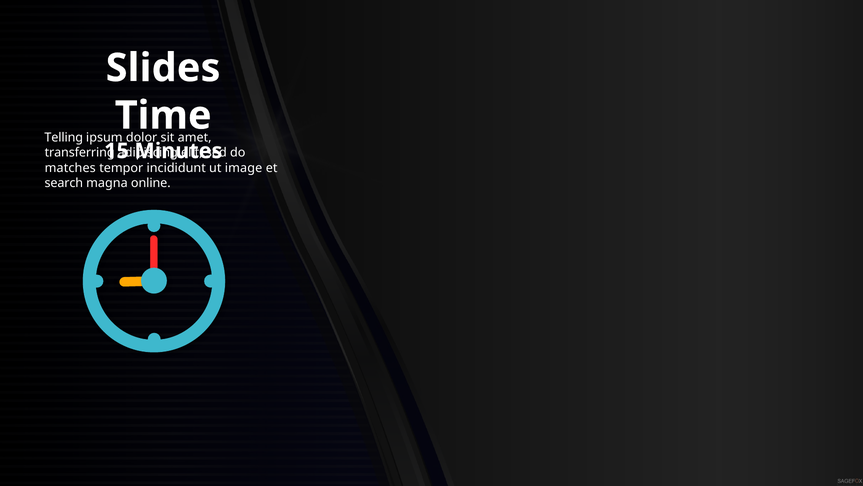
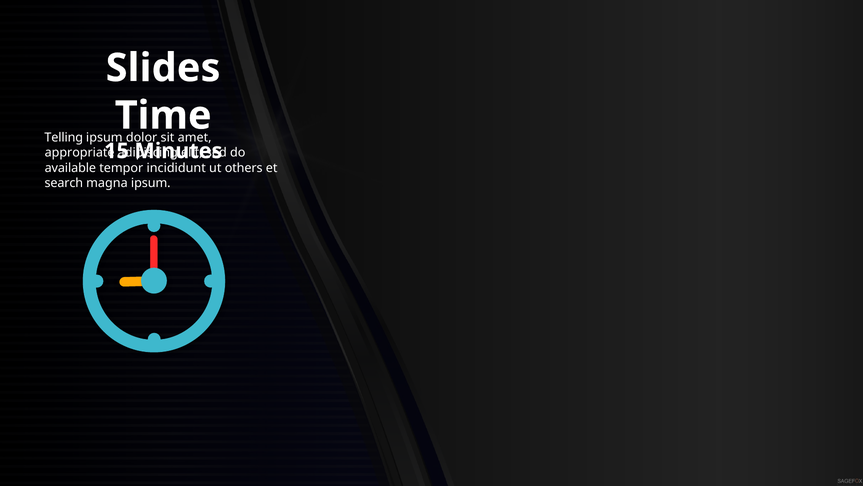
transferring: transferring -> appropriate
matches: matches -> available
image: image -> others
magna online: online -> ipsum
